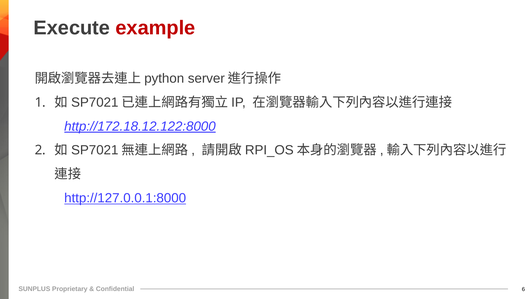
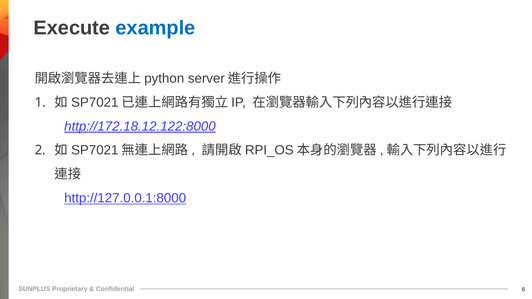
example colour: red -> blue
